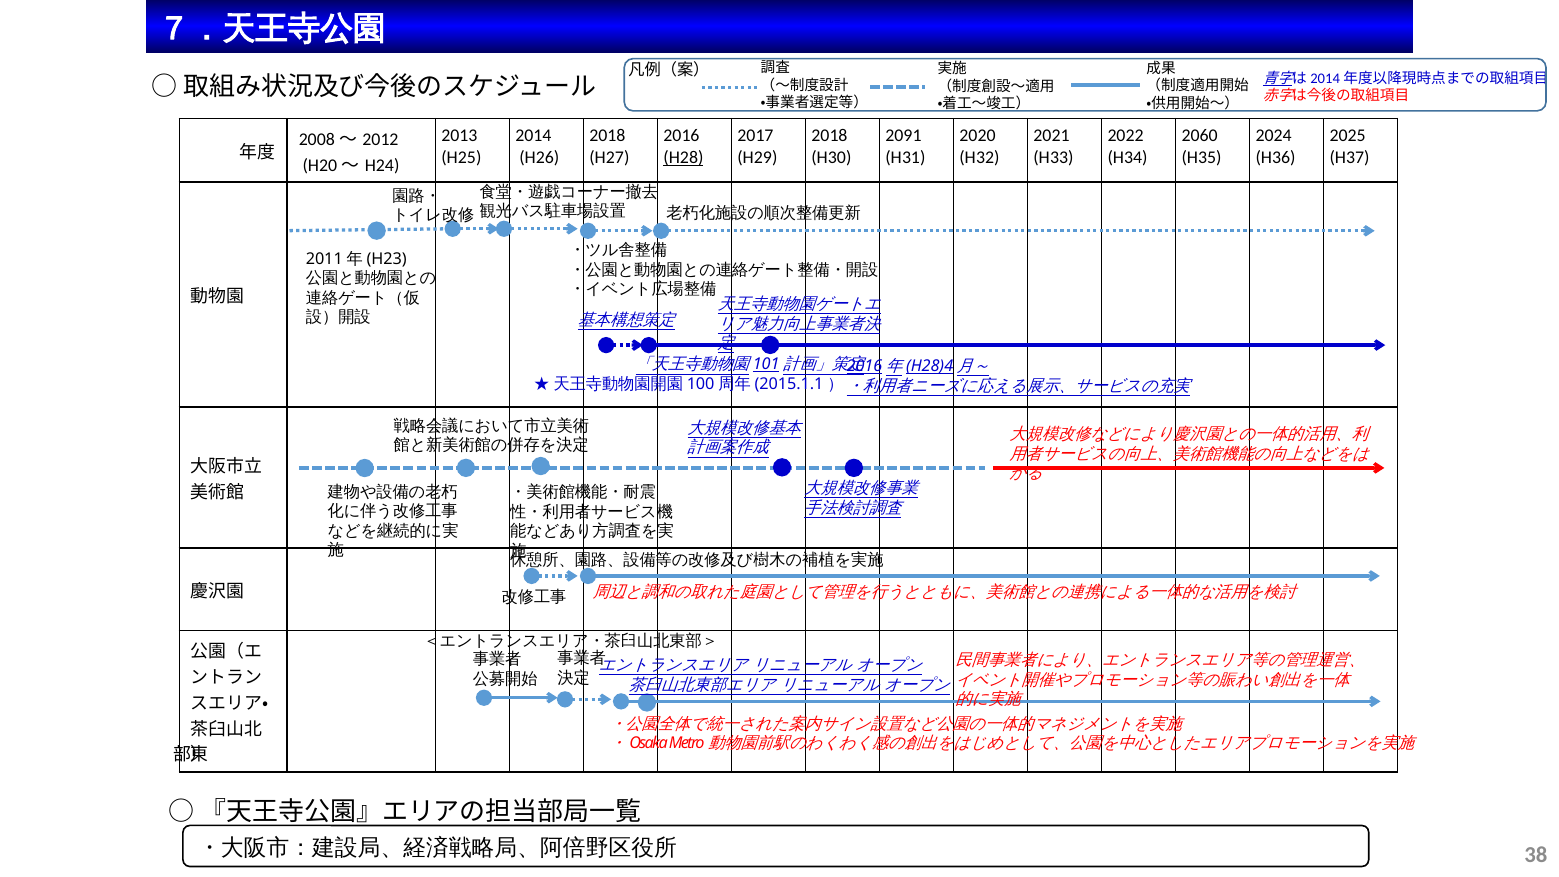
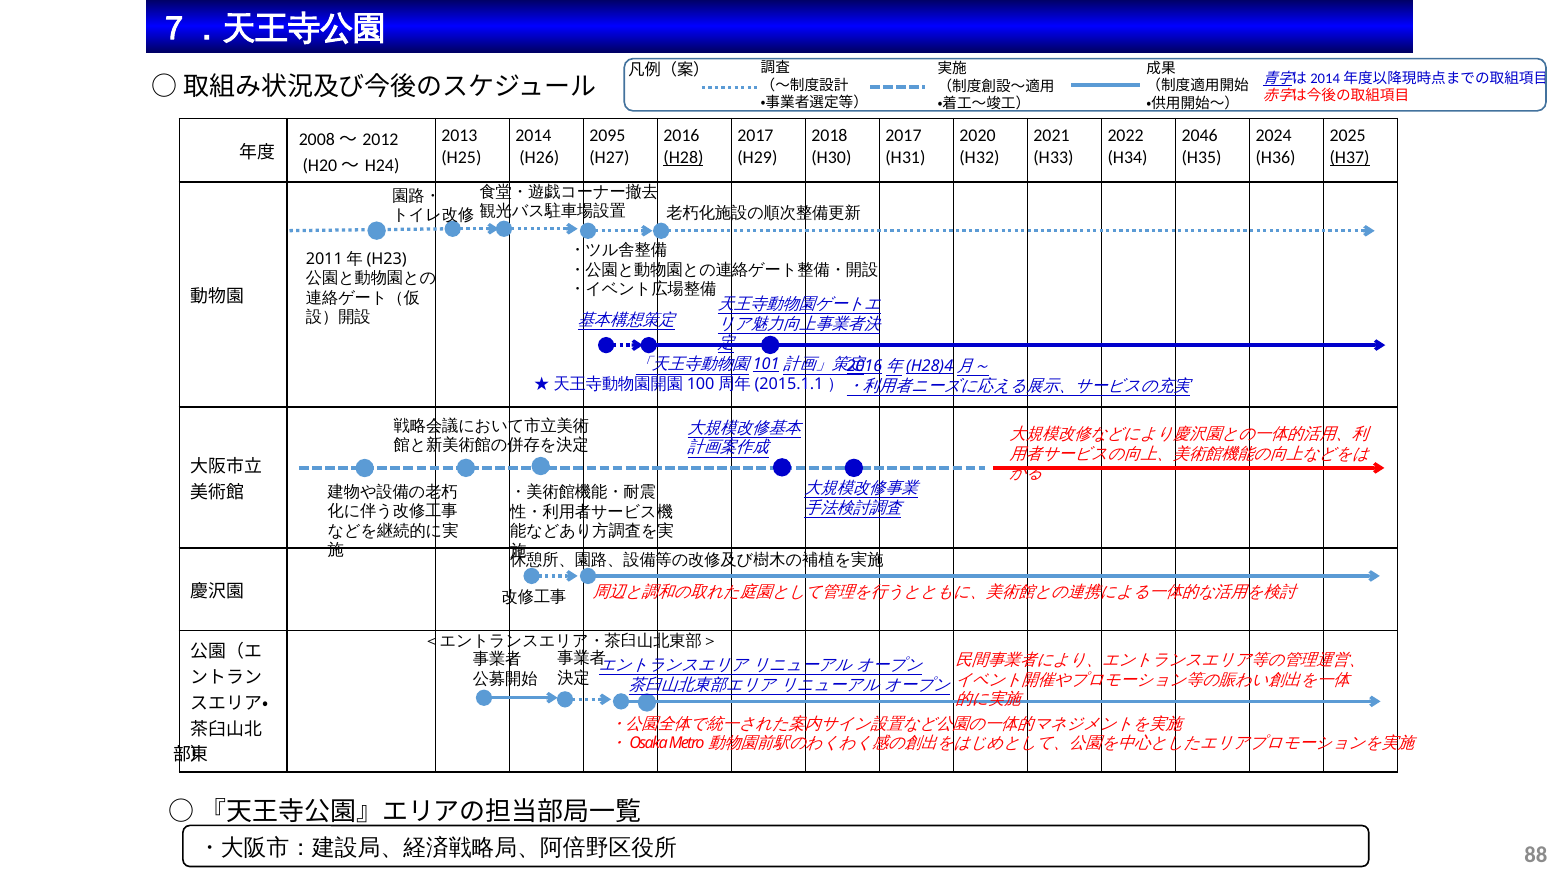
2018 at (607, 136): 2018 -> 2095
2091 at (903, 136): 2091 -> 2017
2060: 2060 -> 2046
H37 underline: none -> present
38: 38 -> 88
